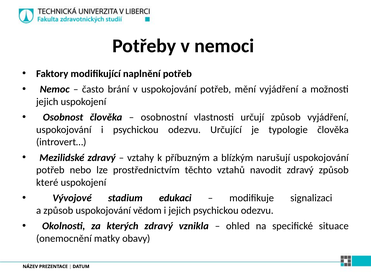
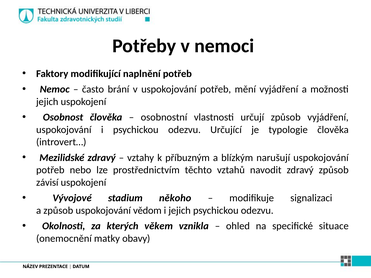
které: které -> závisí
edukaci: edukaci -> někoho
kterých zdravý: zdravý -> věkem
